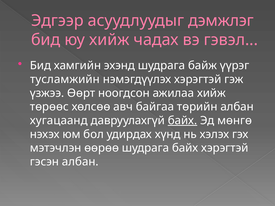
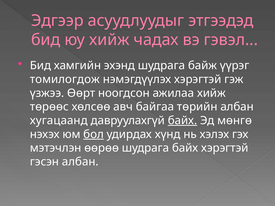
дэмжлэг: дэмжлэг -> этгээдэд
тусламжийн: тусламжийн -> томилогдож
бол underline: none -> present
